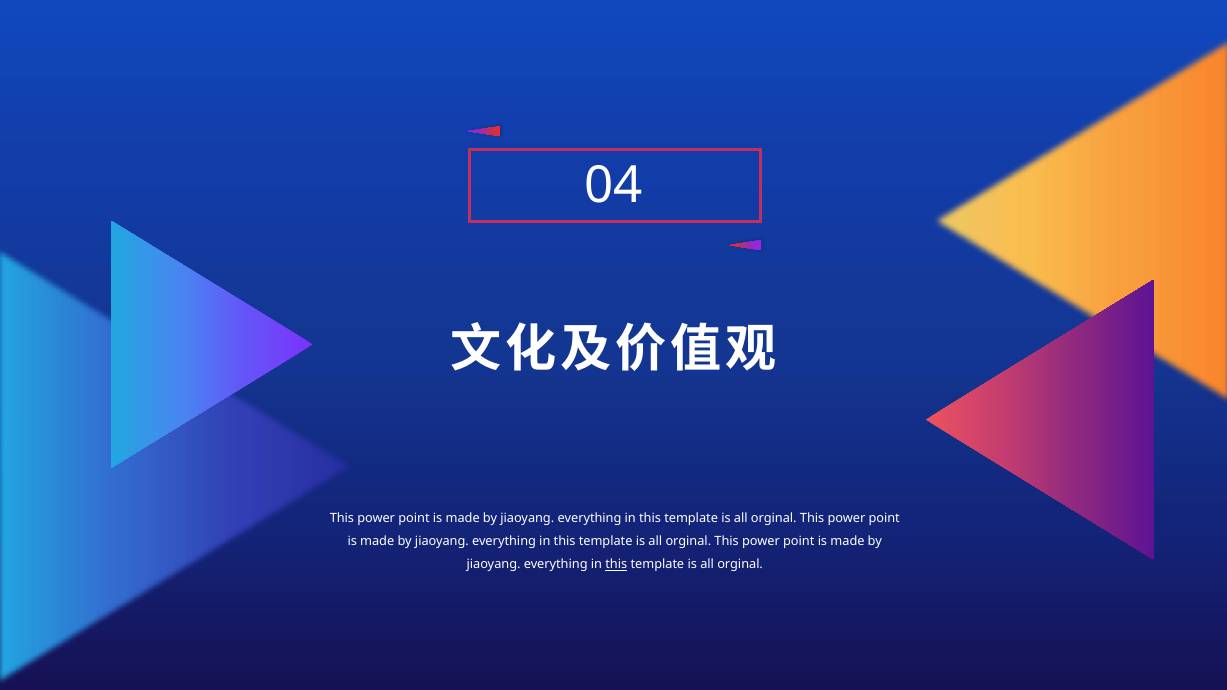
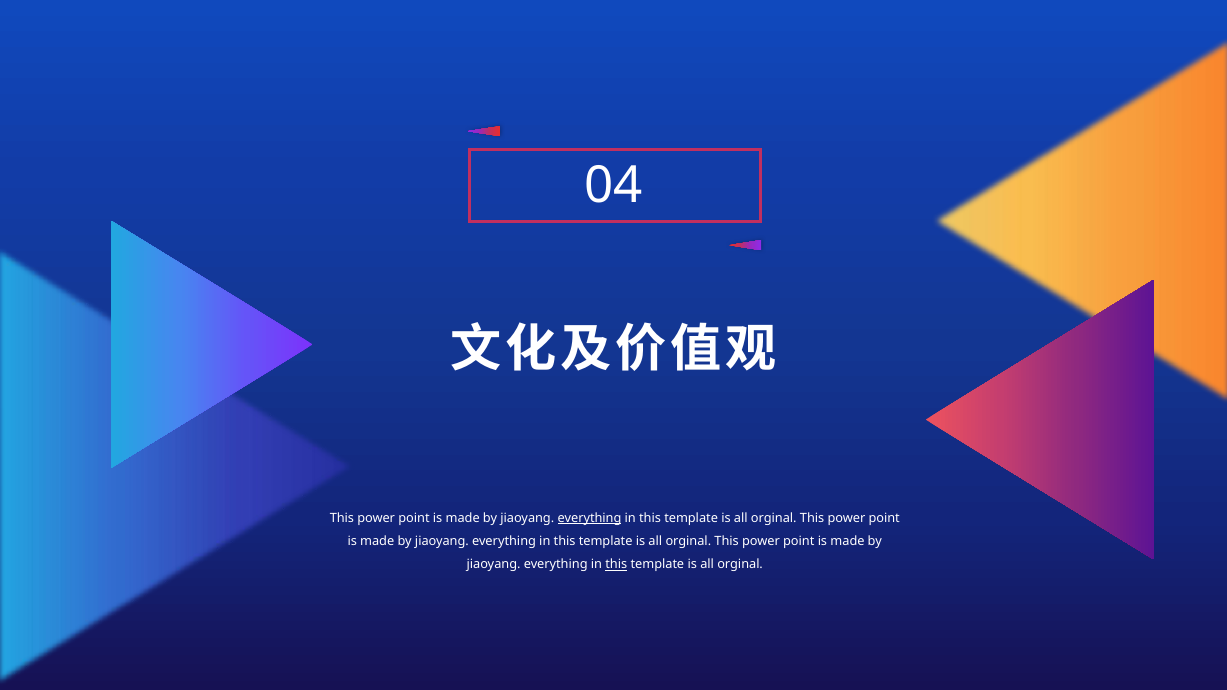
everything at (589, 519) underline: none -> present
